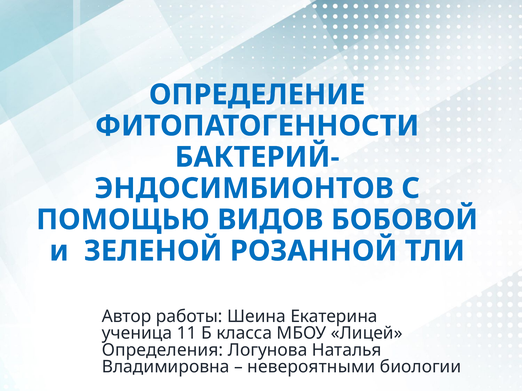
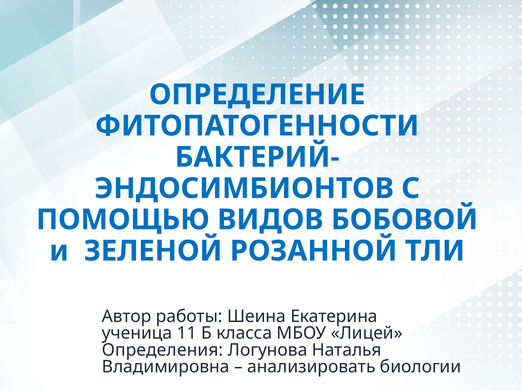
невероятными: невероятными -> анализировать
